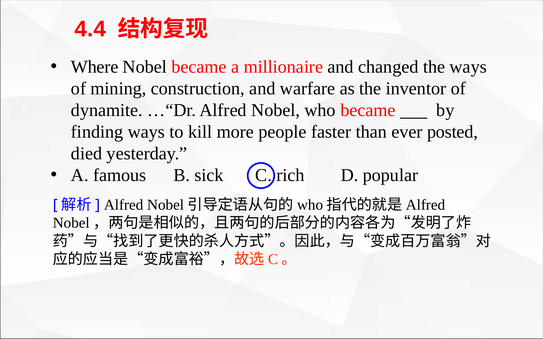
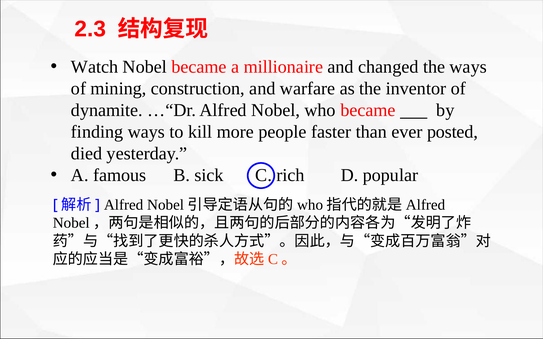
4.4: 4.4 -> 2.3
Where: Where -> Watch
